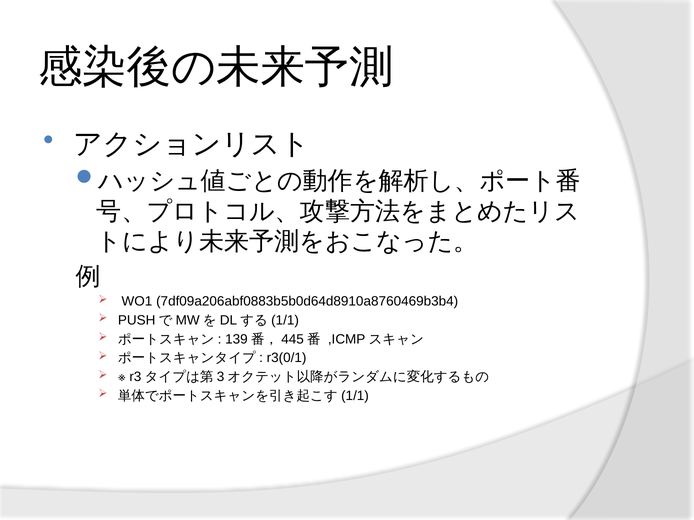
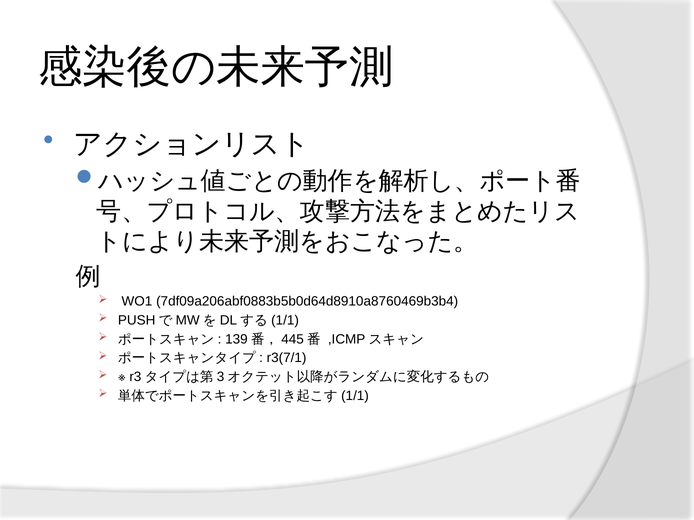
r3(0/1: r3(0/1 -> r3(7/1
